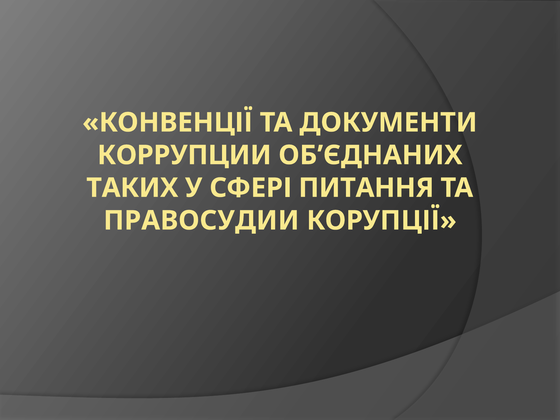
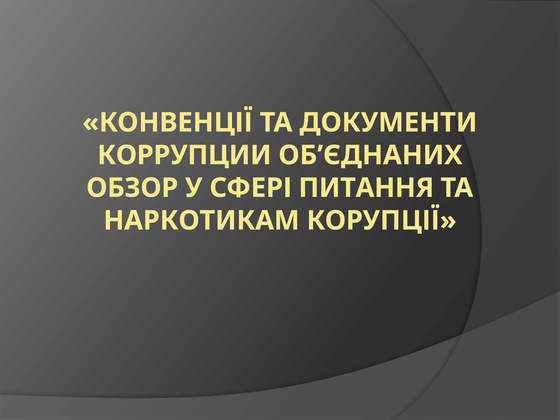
ТАКИХ: ТАКИХ -> ОБЗОР
ПРАВОСУДИИ: ПРАВОСУДИИ -> НАРКОТИКАМ
